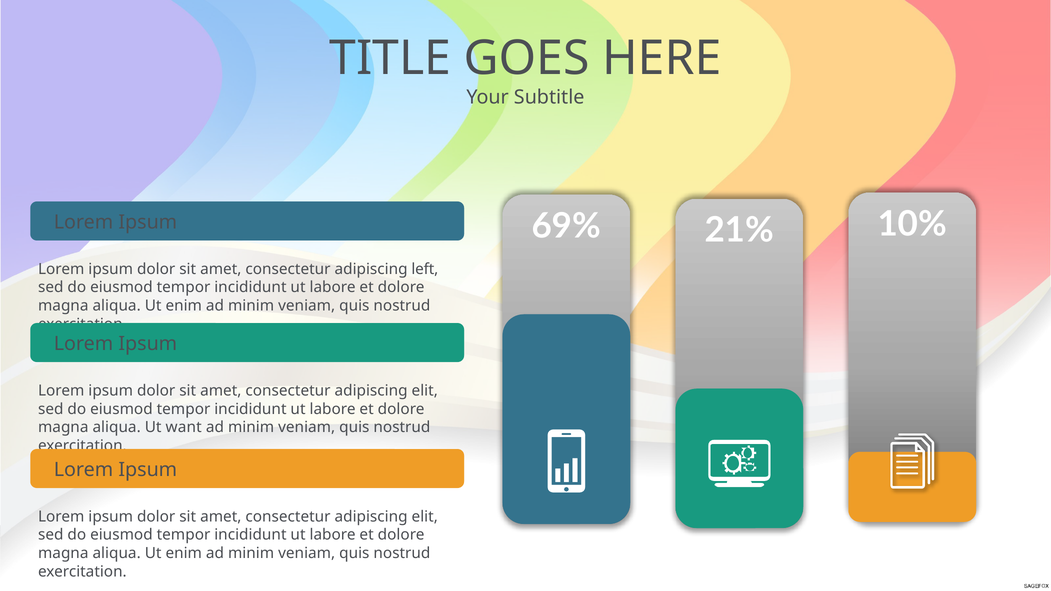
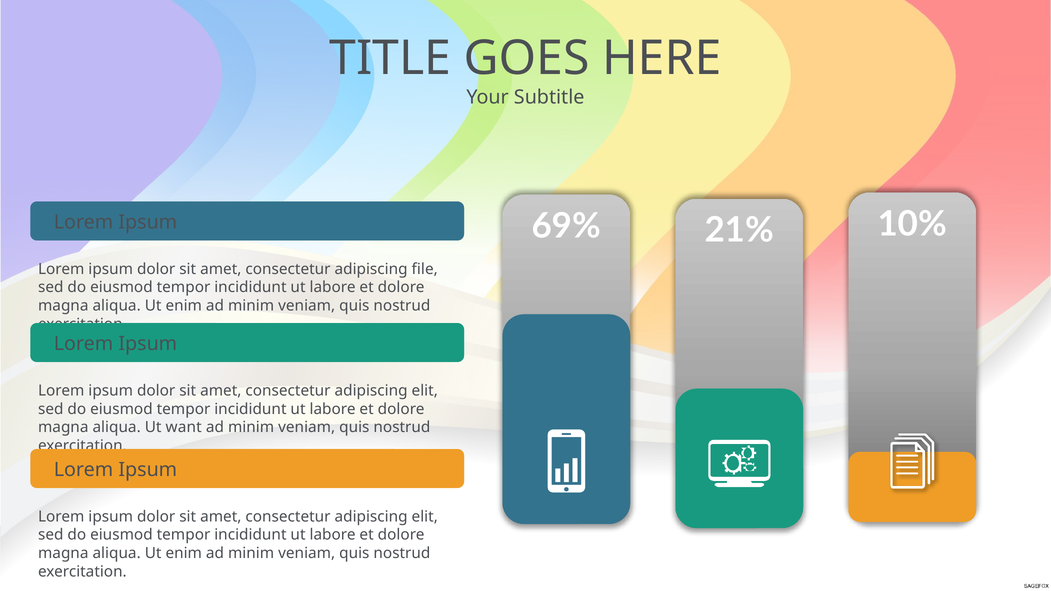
left: left -> file
